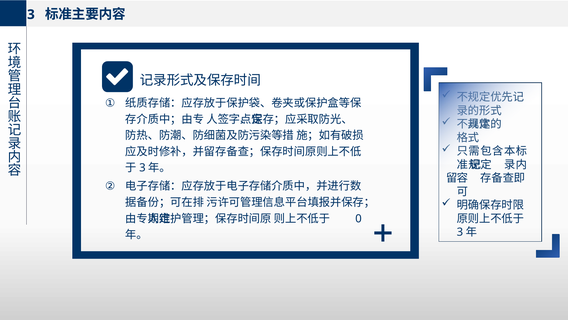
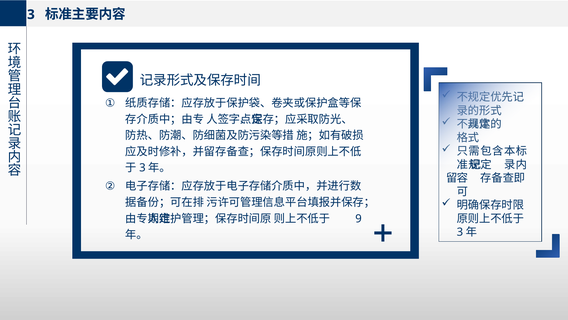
0: 0 -> 9
